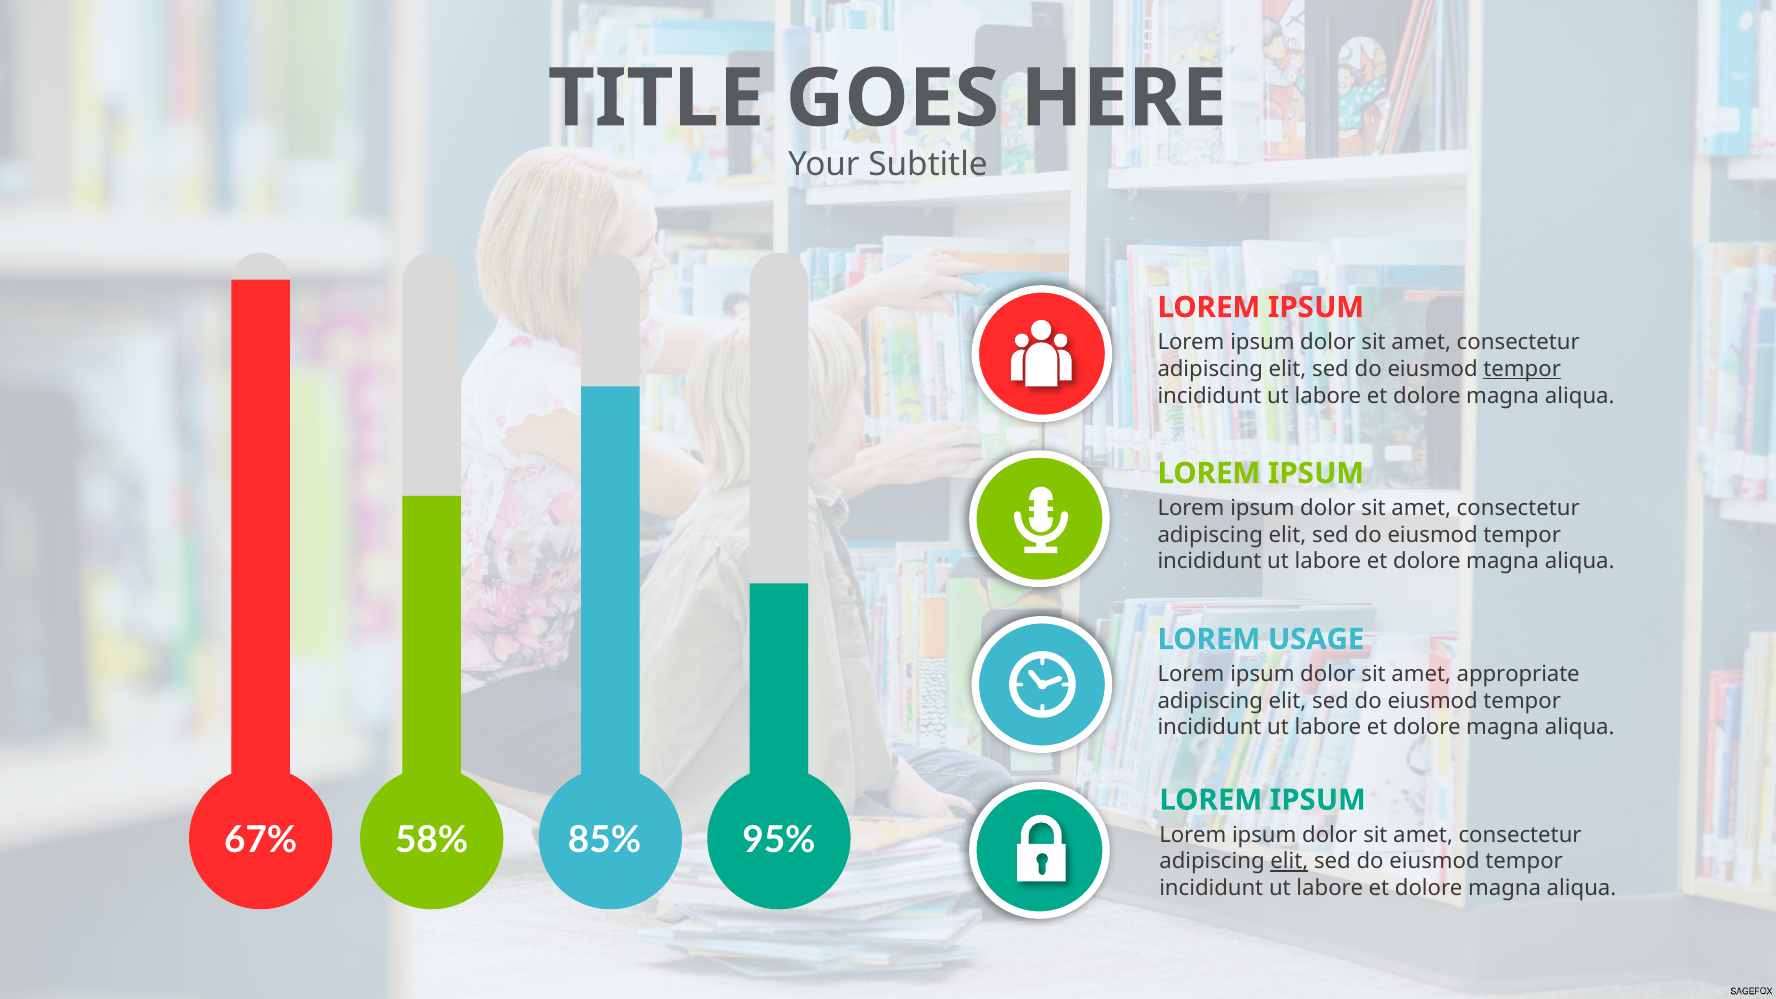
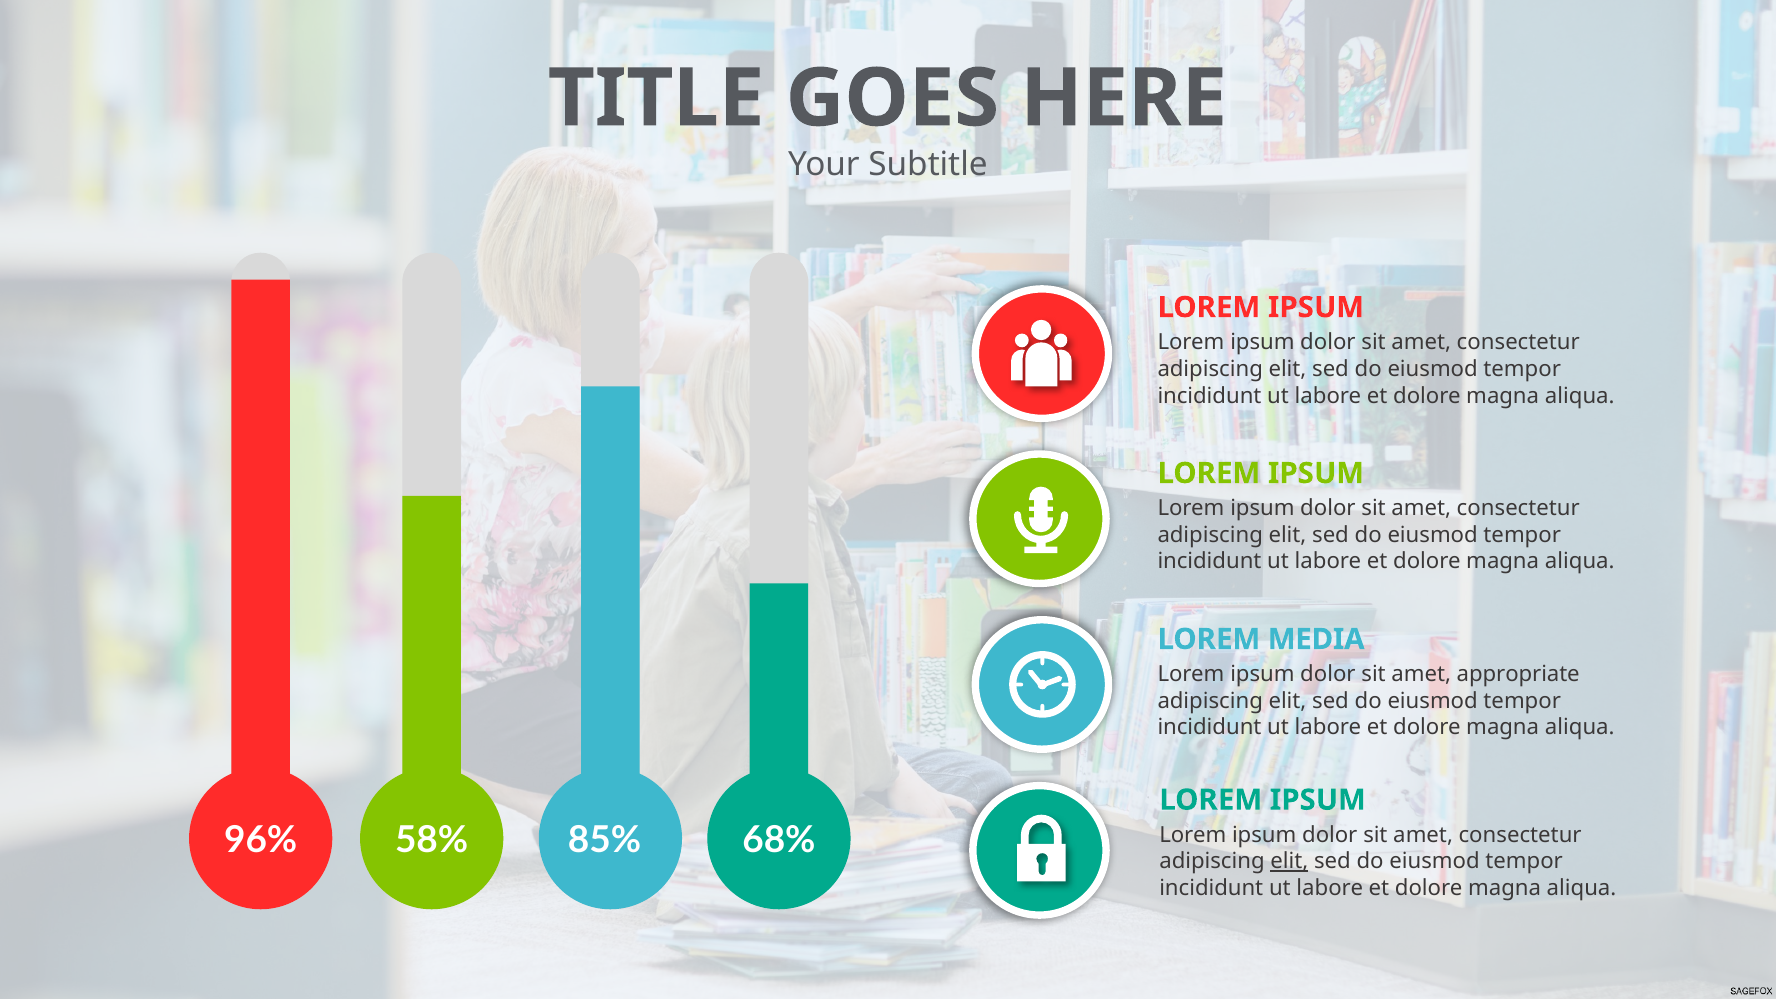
tempor at (1522, 369) underline: present -> none
USAGE: USAGE -> MEDIA
67%: 67% -> 96%
95%: 95% -> 68%
